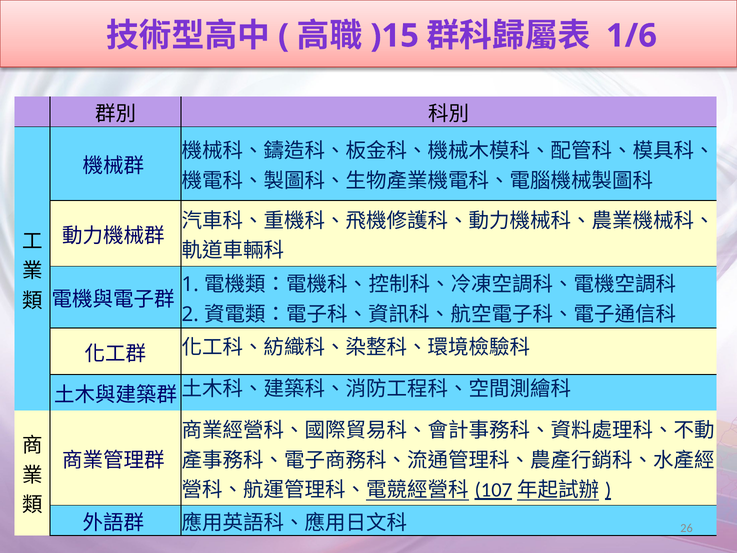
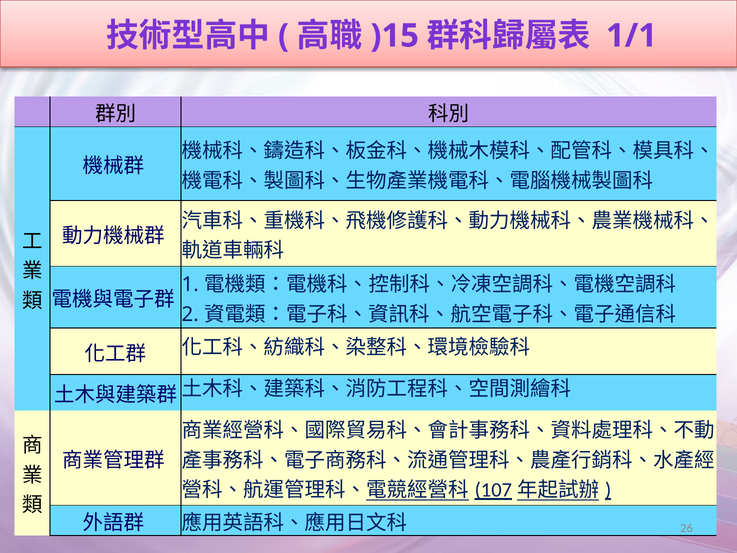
1/6: 1/6 -> 1/1
